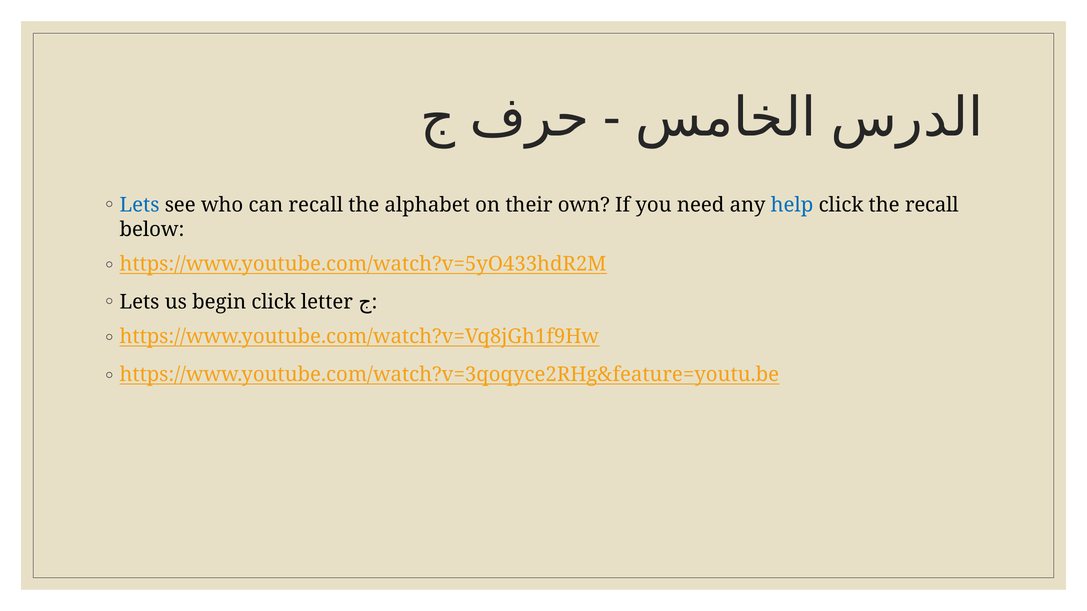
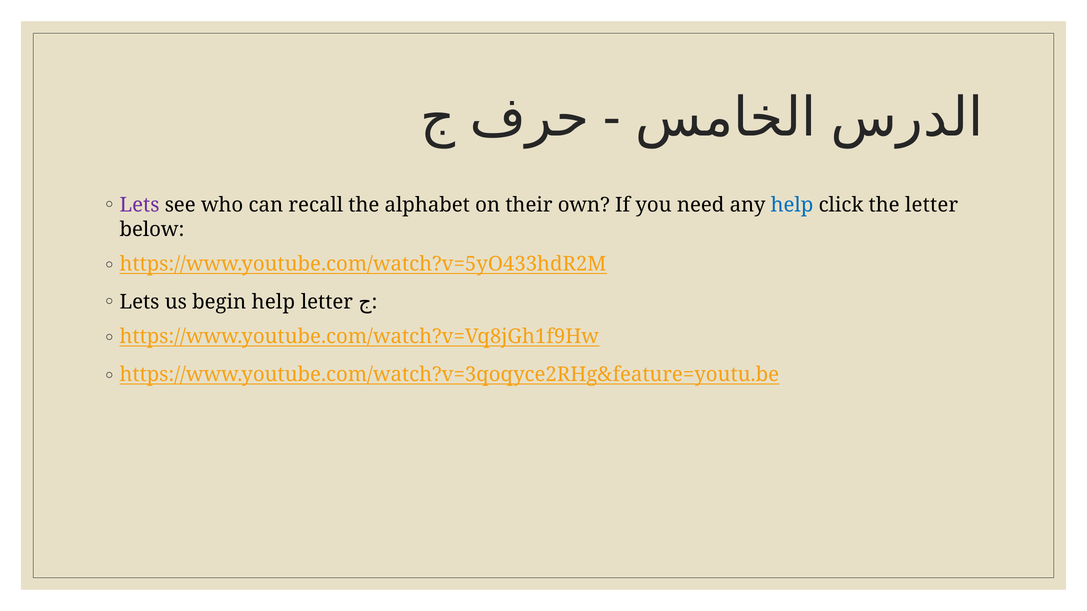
Lets at (140, 205) colour: blue -> purple
the recall: recall -> letter
begin click: click -> help
